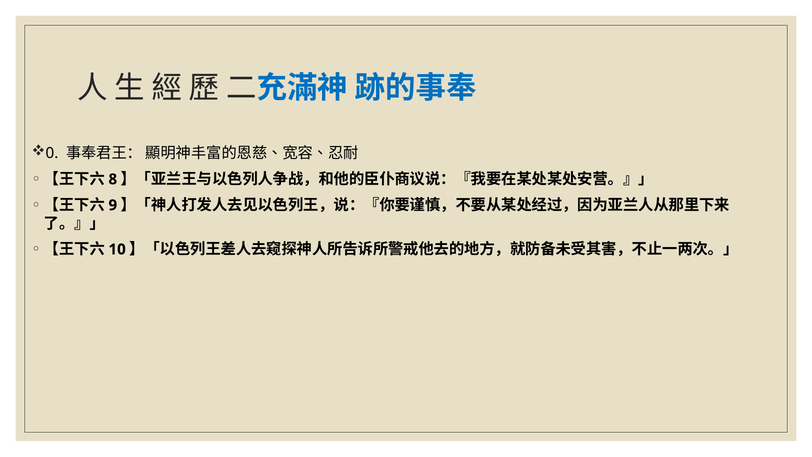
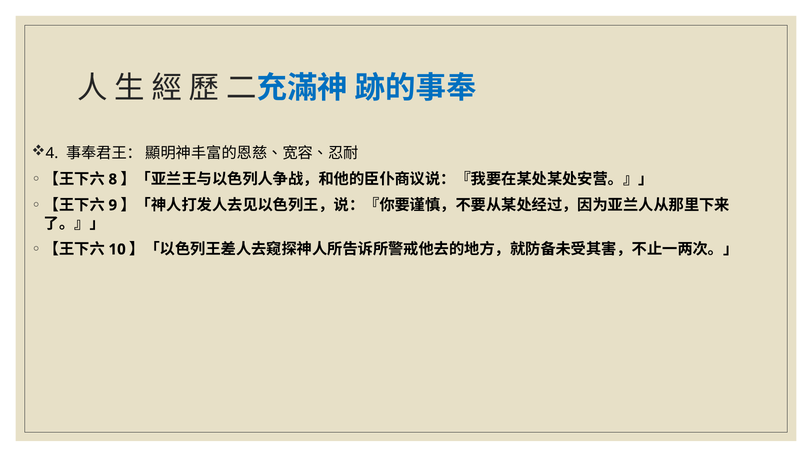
0: 0 -> 4
